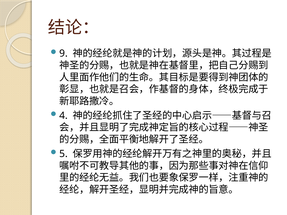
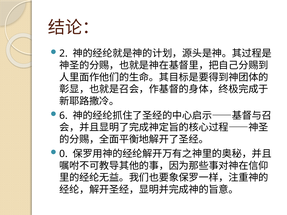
9: 9 -> 2
4: 4 -> 6
5: 5 -> 0
